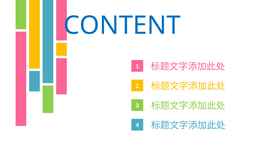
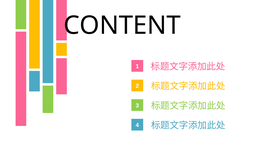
CONTENT colour: blue -> black
